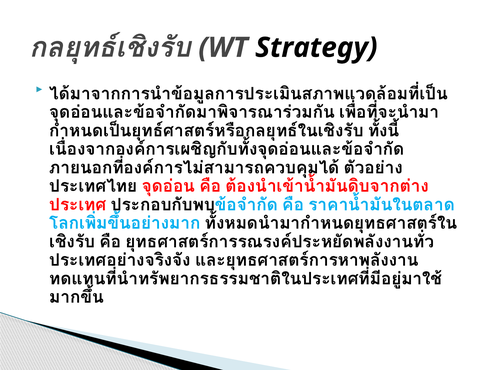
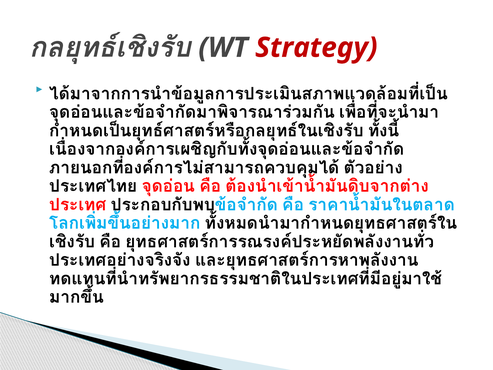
Strategy colour: black -> red
